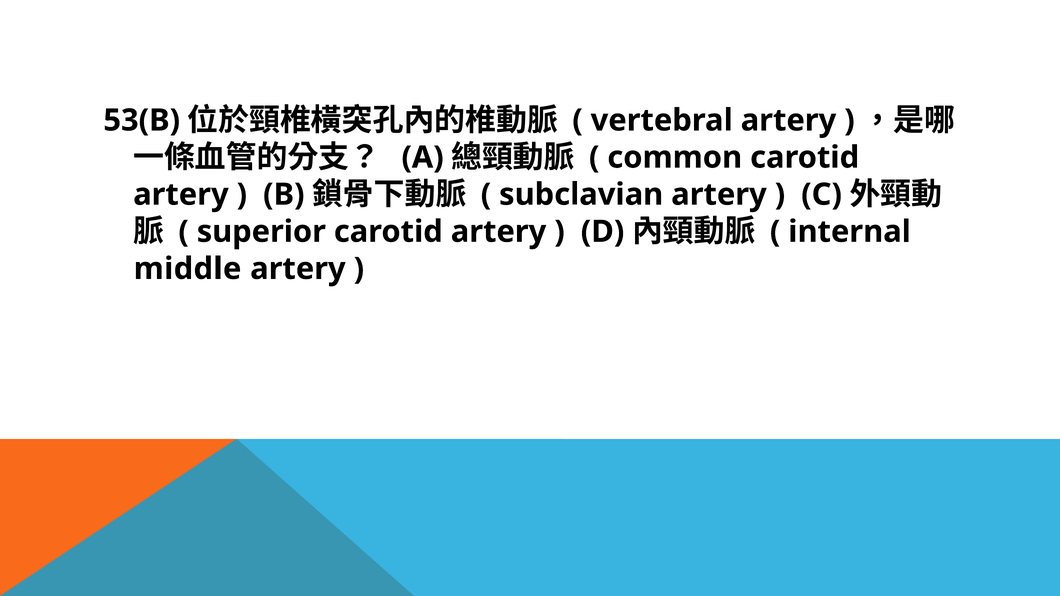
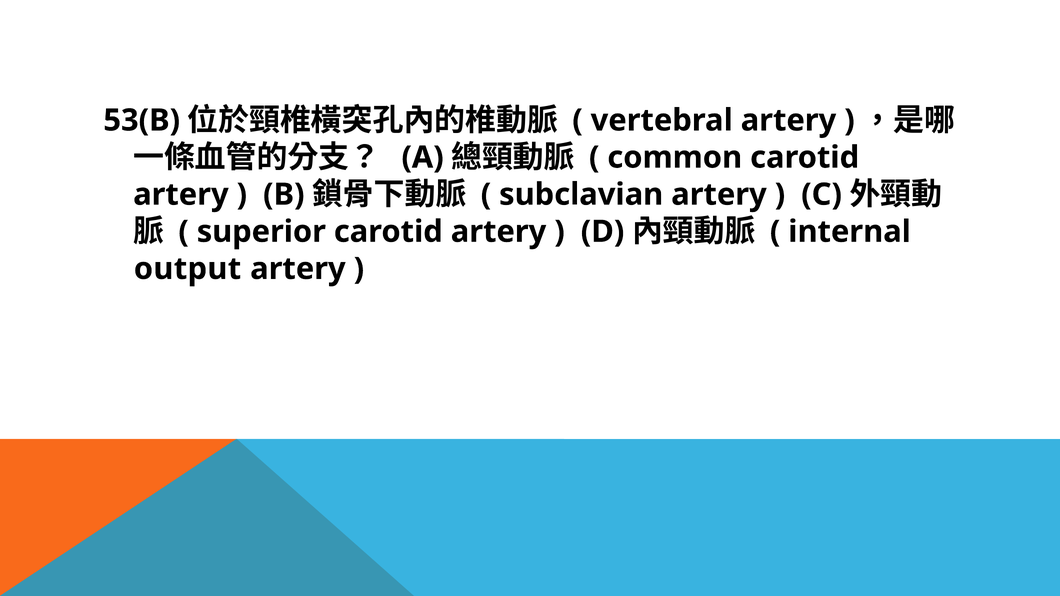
middle: middle -> output
